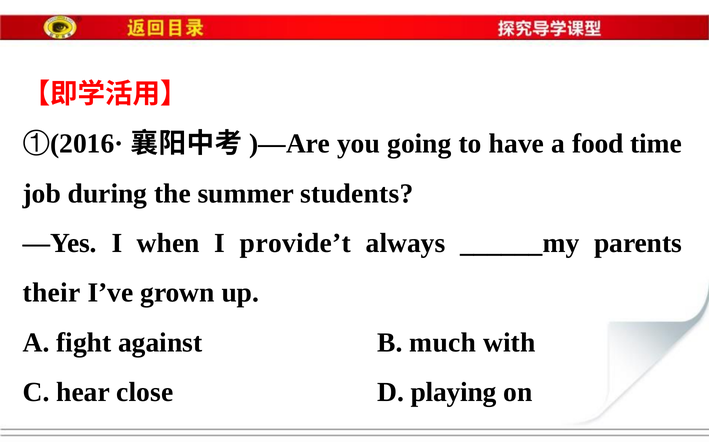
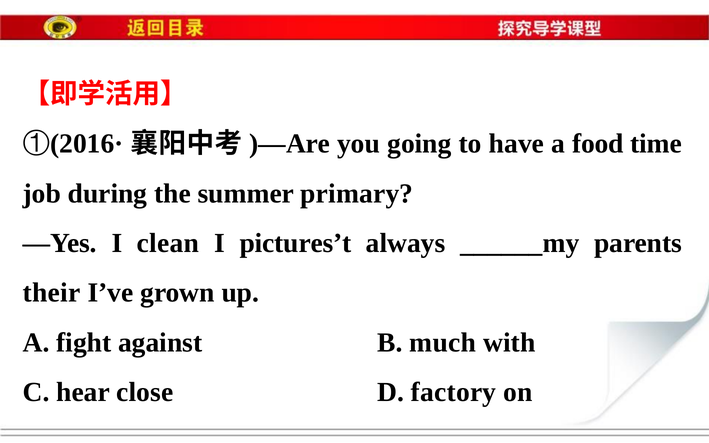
students: students -> primary
when: when -> clean
provide’t: provide’t -> pictures’t
playing: playing -> factory
